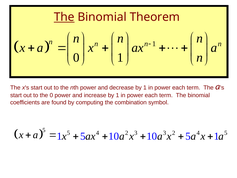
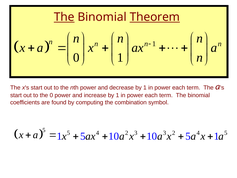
Theorem underline: none -> present
